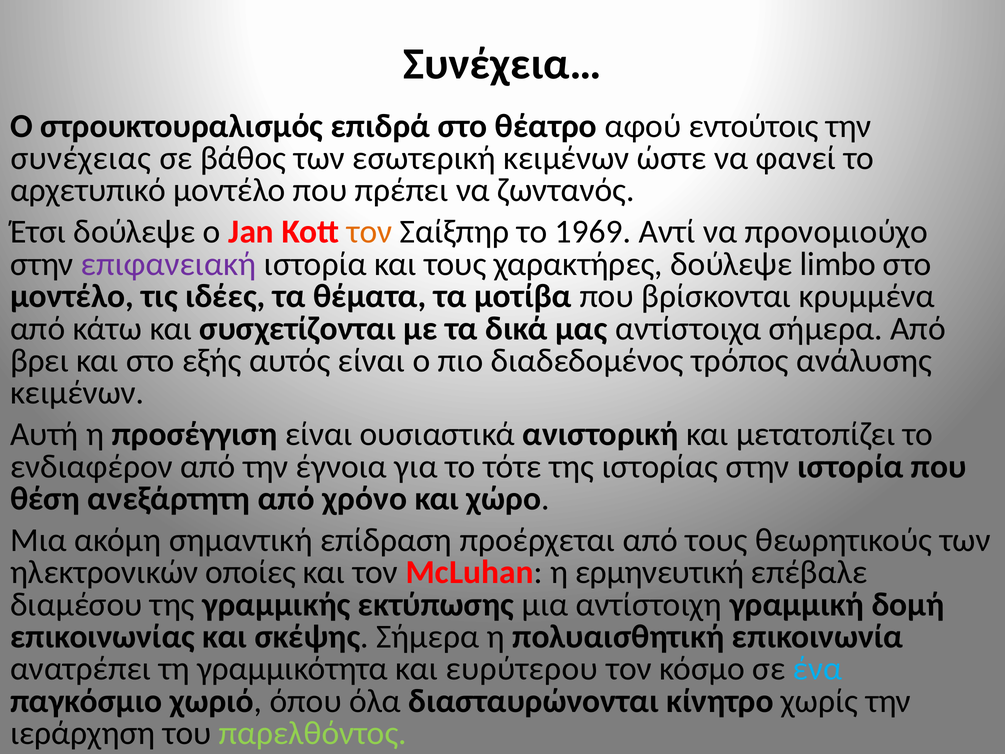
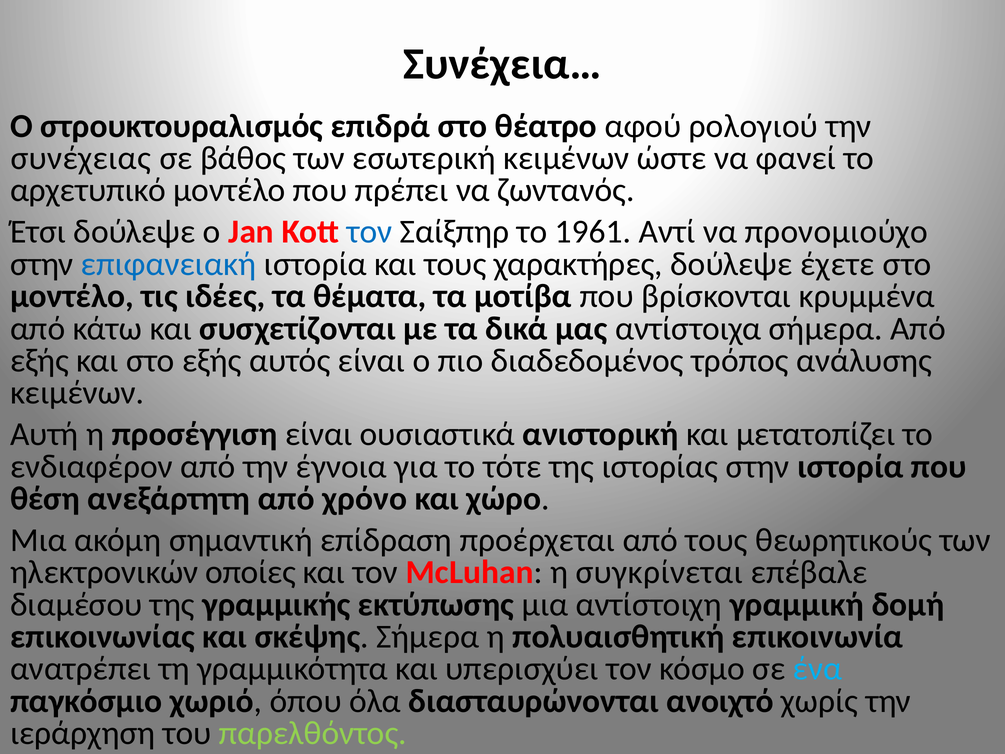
εντούτοις: εντούτοις -> ρολογιού
τον at (370, 232) colour: orange -> blue
1969: 1969 -> 1961
επιφανειακή colour: purple -> blue
limbo: limbo -> έχετε
βρει at (39, 361): βρει -> εξής
ερμηνευτική: ερμηνευτική -> συγκρίνεται
ευρύτερου: ευρύτερου -> υπερισχύει
κίνητρο: κίνητρο -> ανοιχτό
